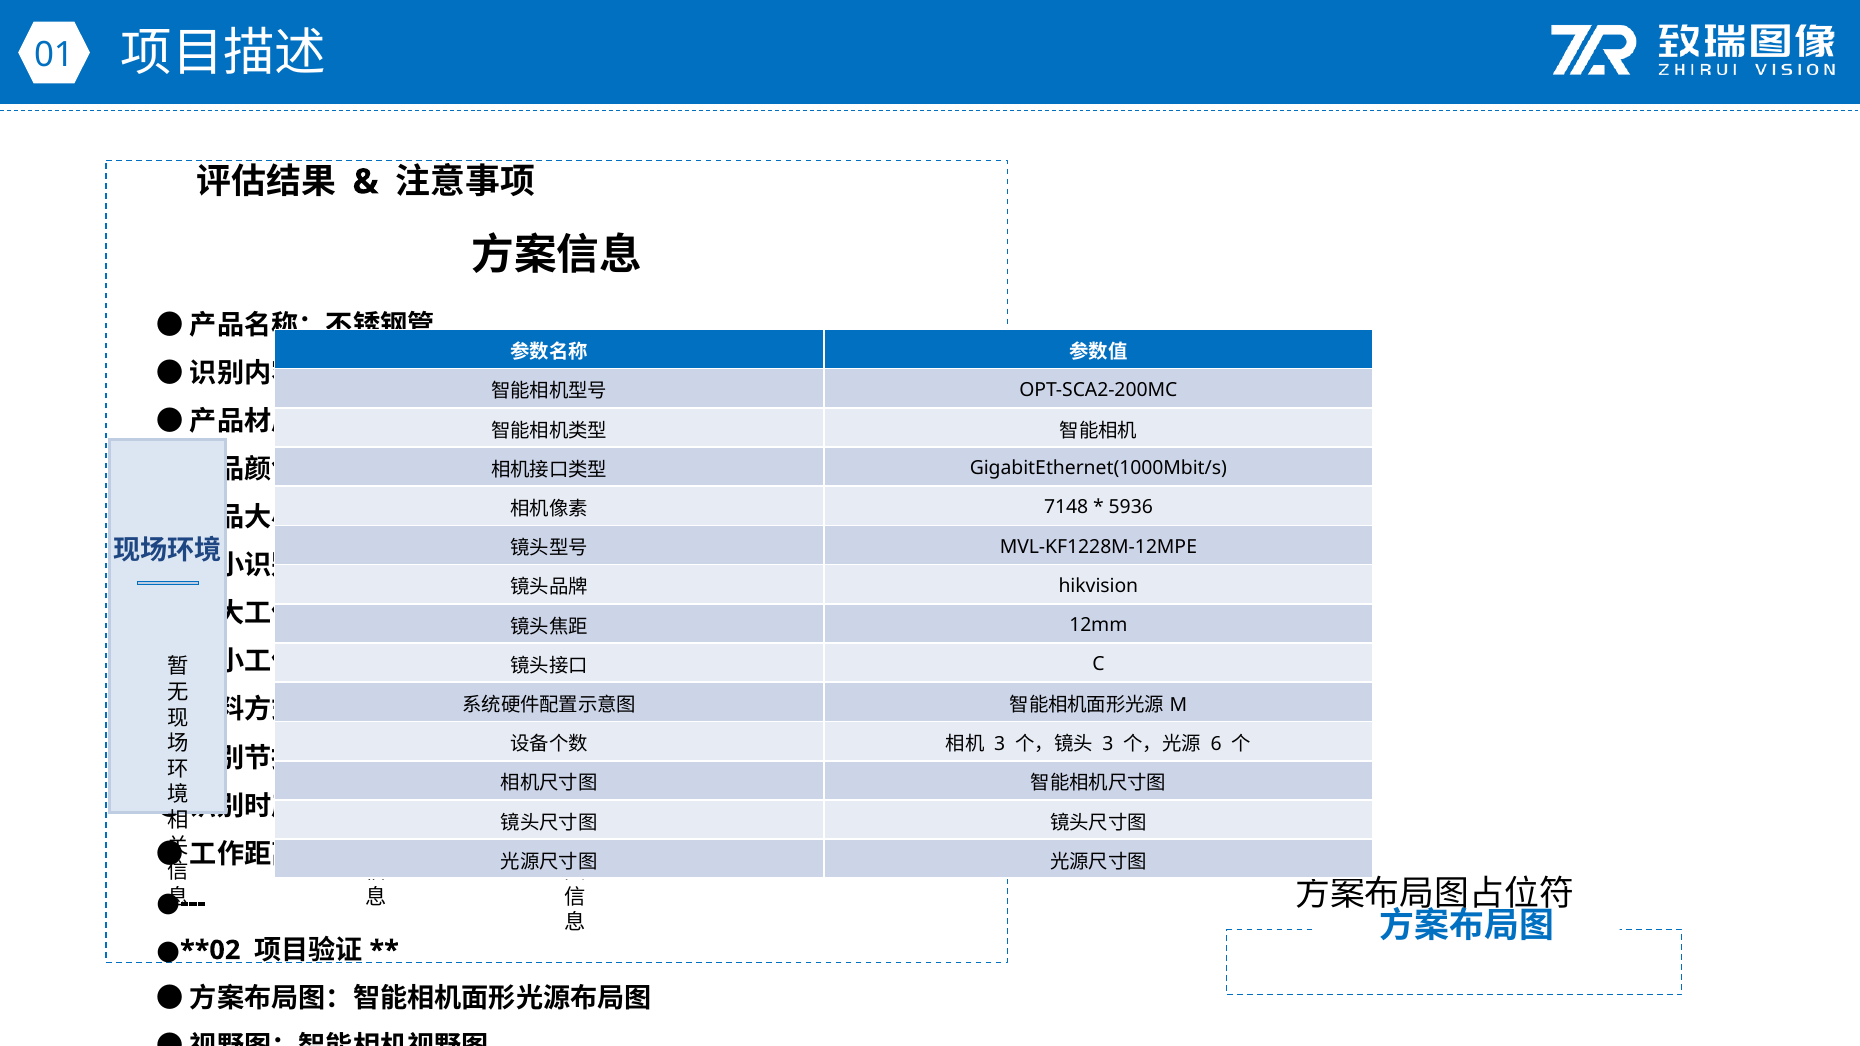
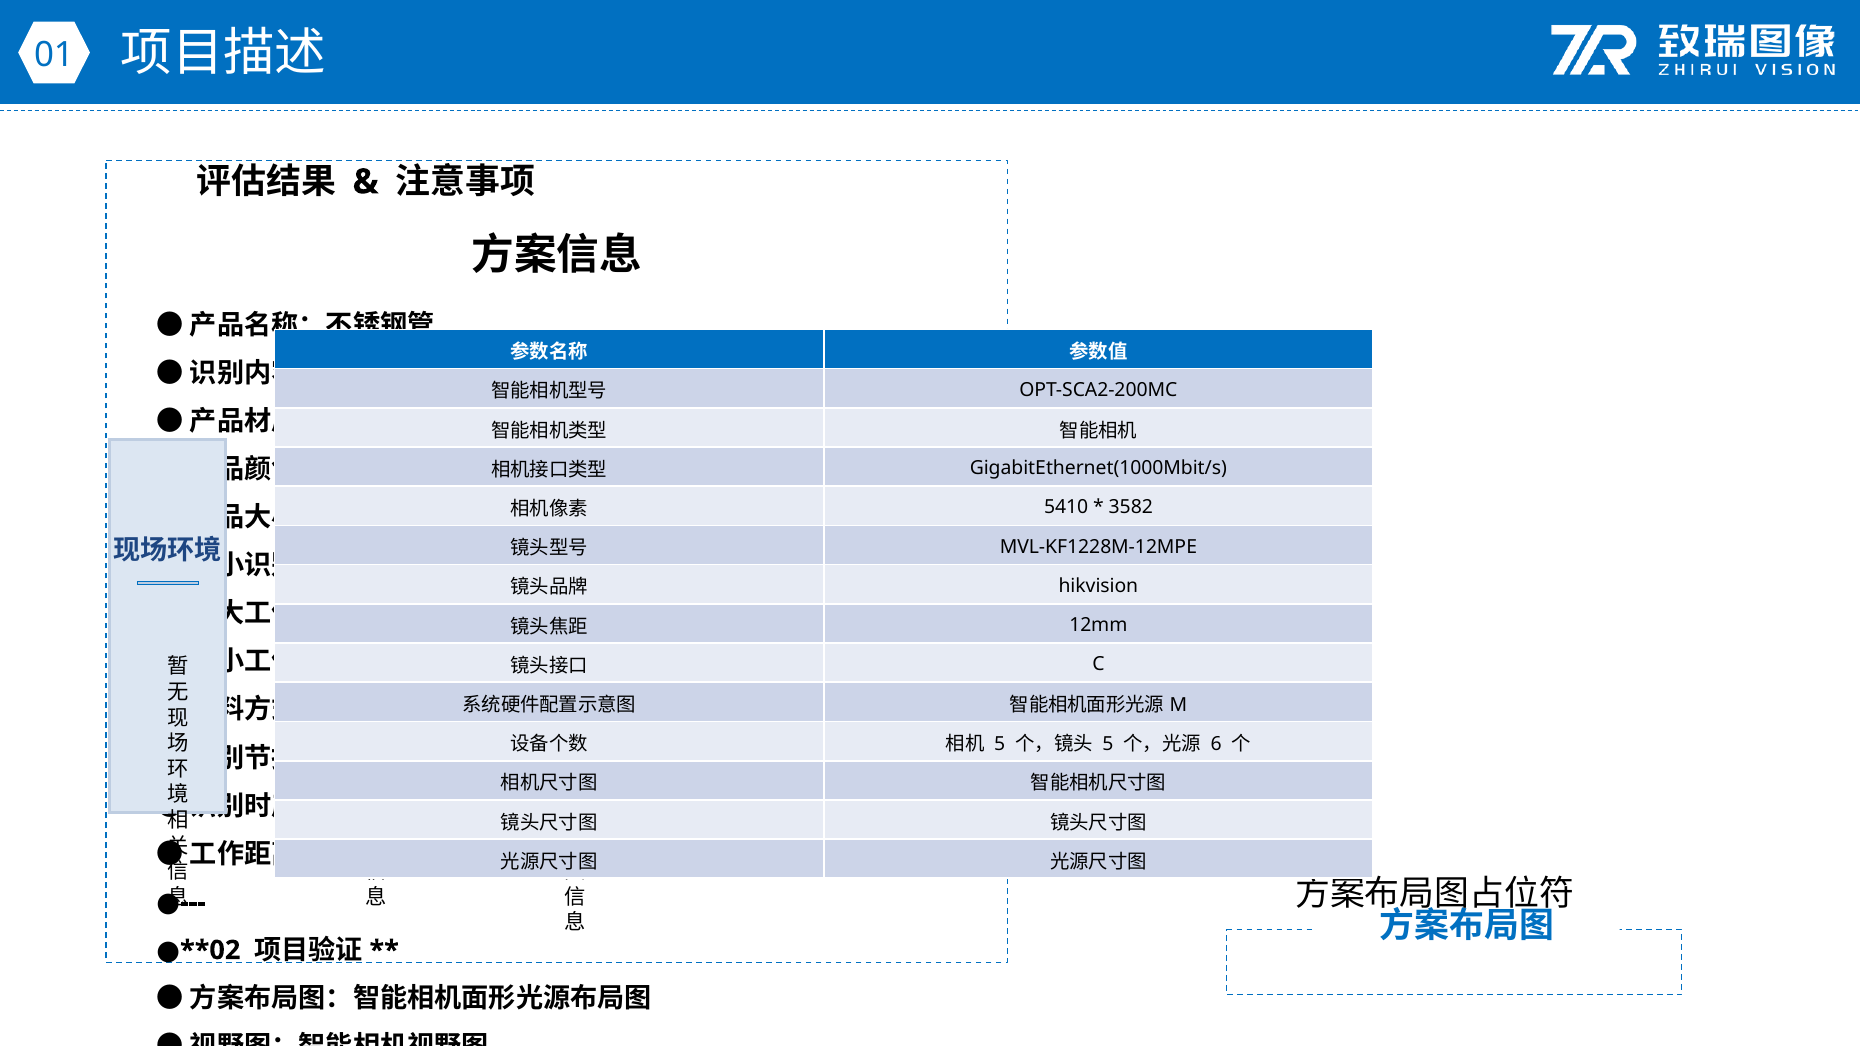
7148: 7148 -> 5410
5936: 5936 -> 3582
3 at (1000, 745): 3 -> 5
3 at (1108, 745): 3 -> 5
